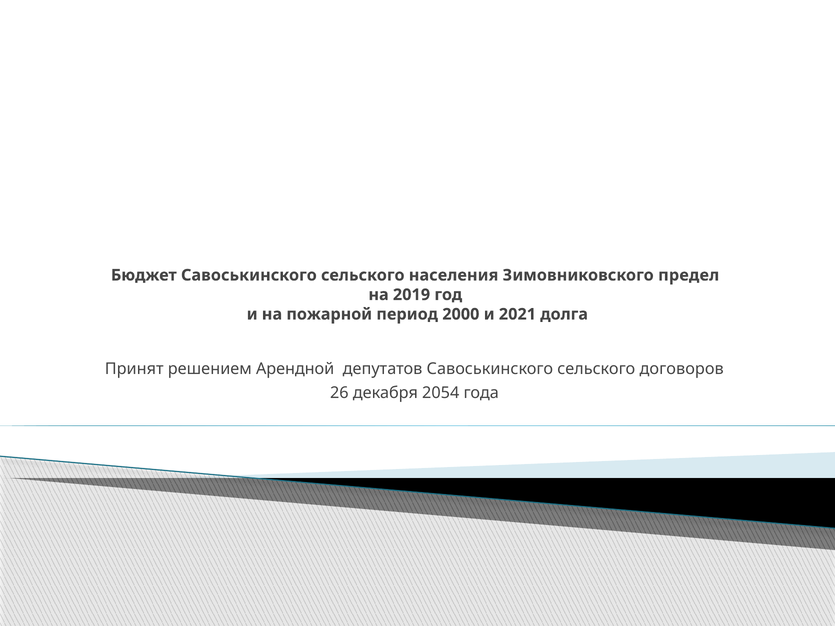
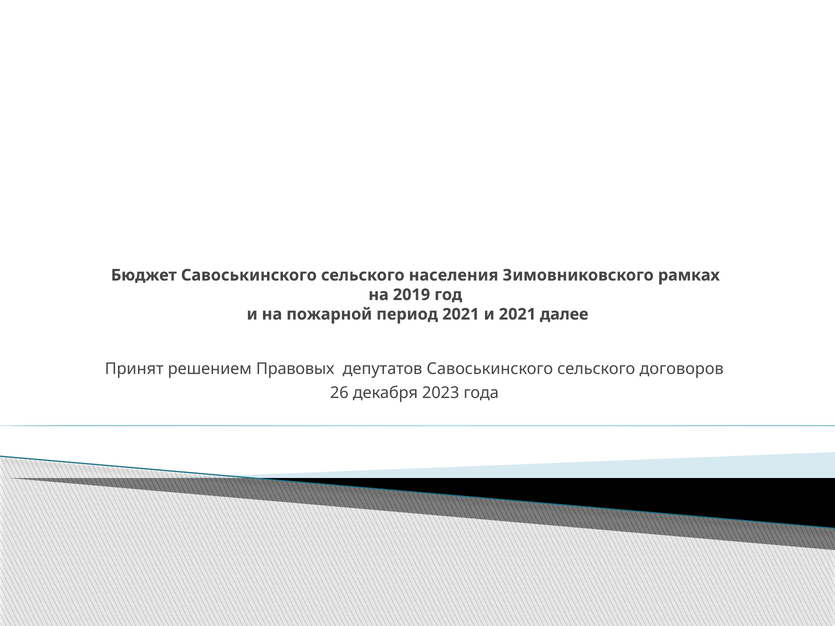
предел: предел -> рамках
период 2000: 2000 -> 2021
долга: долга -> далее
Арендной: Арендной -> Правовых
2054: 2054 -> 2023
